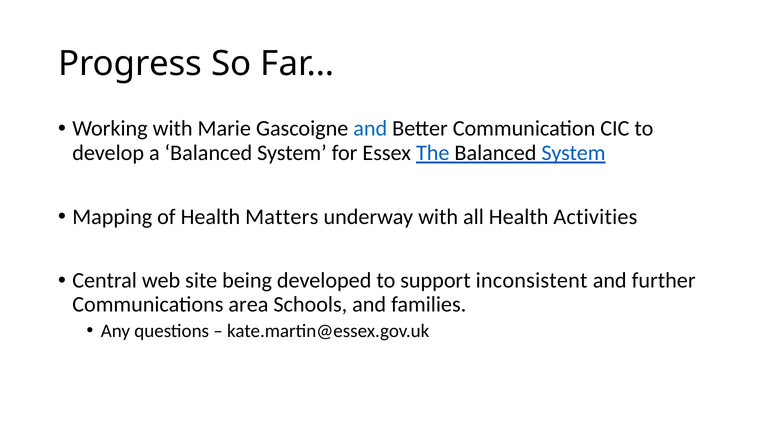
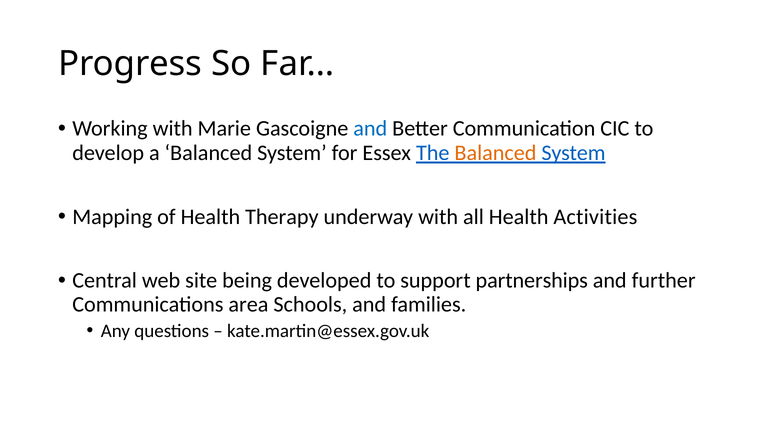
Balanced at (495, 153) colour: black -> orange
Matters: Matters -> Therapy
inconsistent: inconsistent -> partnerships
